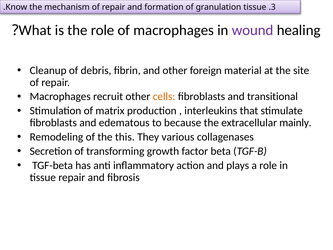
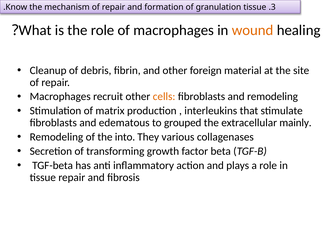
wound colour: purple -> orange
and transitional: transitional -> remodeling
because: because -> grouped
this: this -> into
